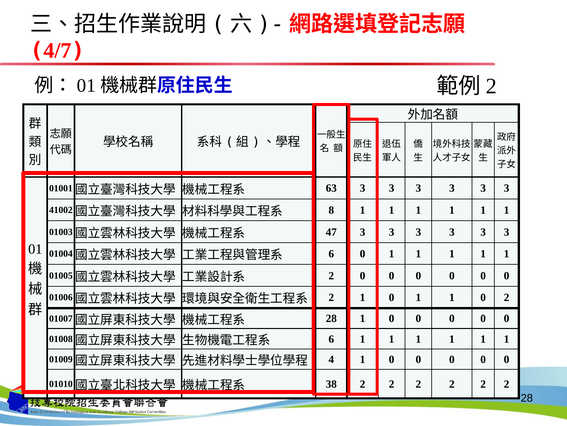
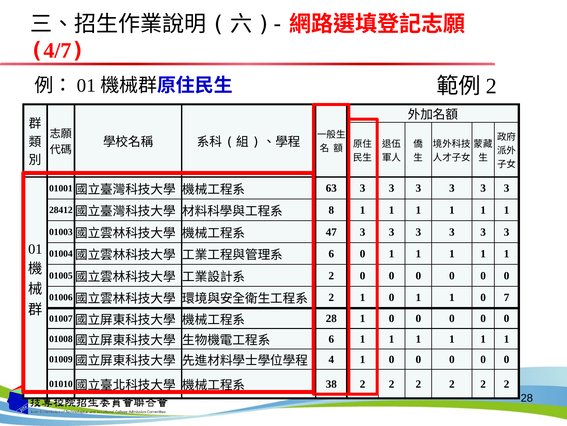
41002: 41002 -> 28412
0 2: 2 -> 7
